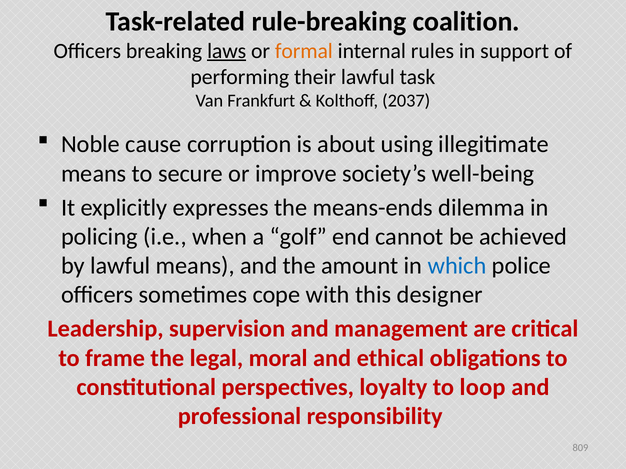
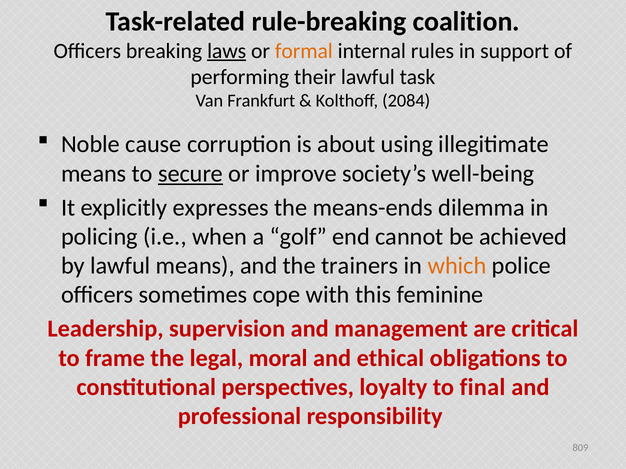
2037: 2037 -> 2084
secure underline: none -> present
amount: amount -> trainers
which colour: blue -> orange
designer: designer -> feminine
loop: loop -> final
